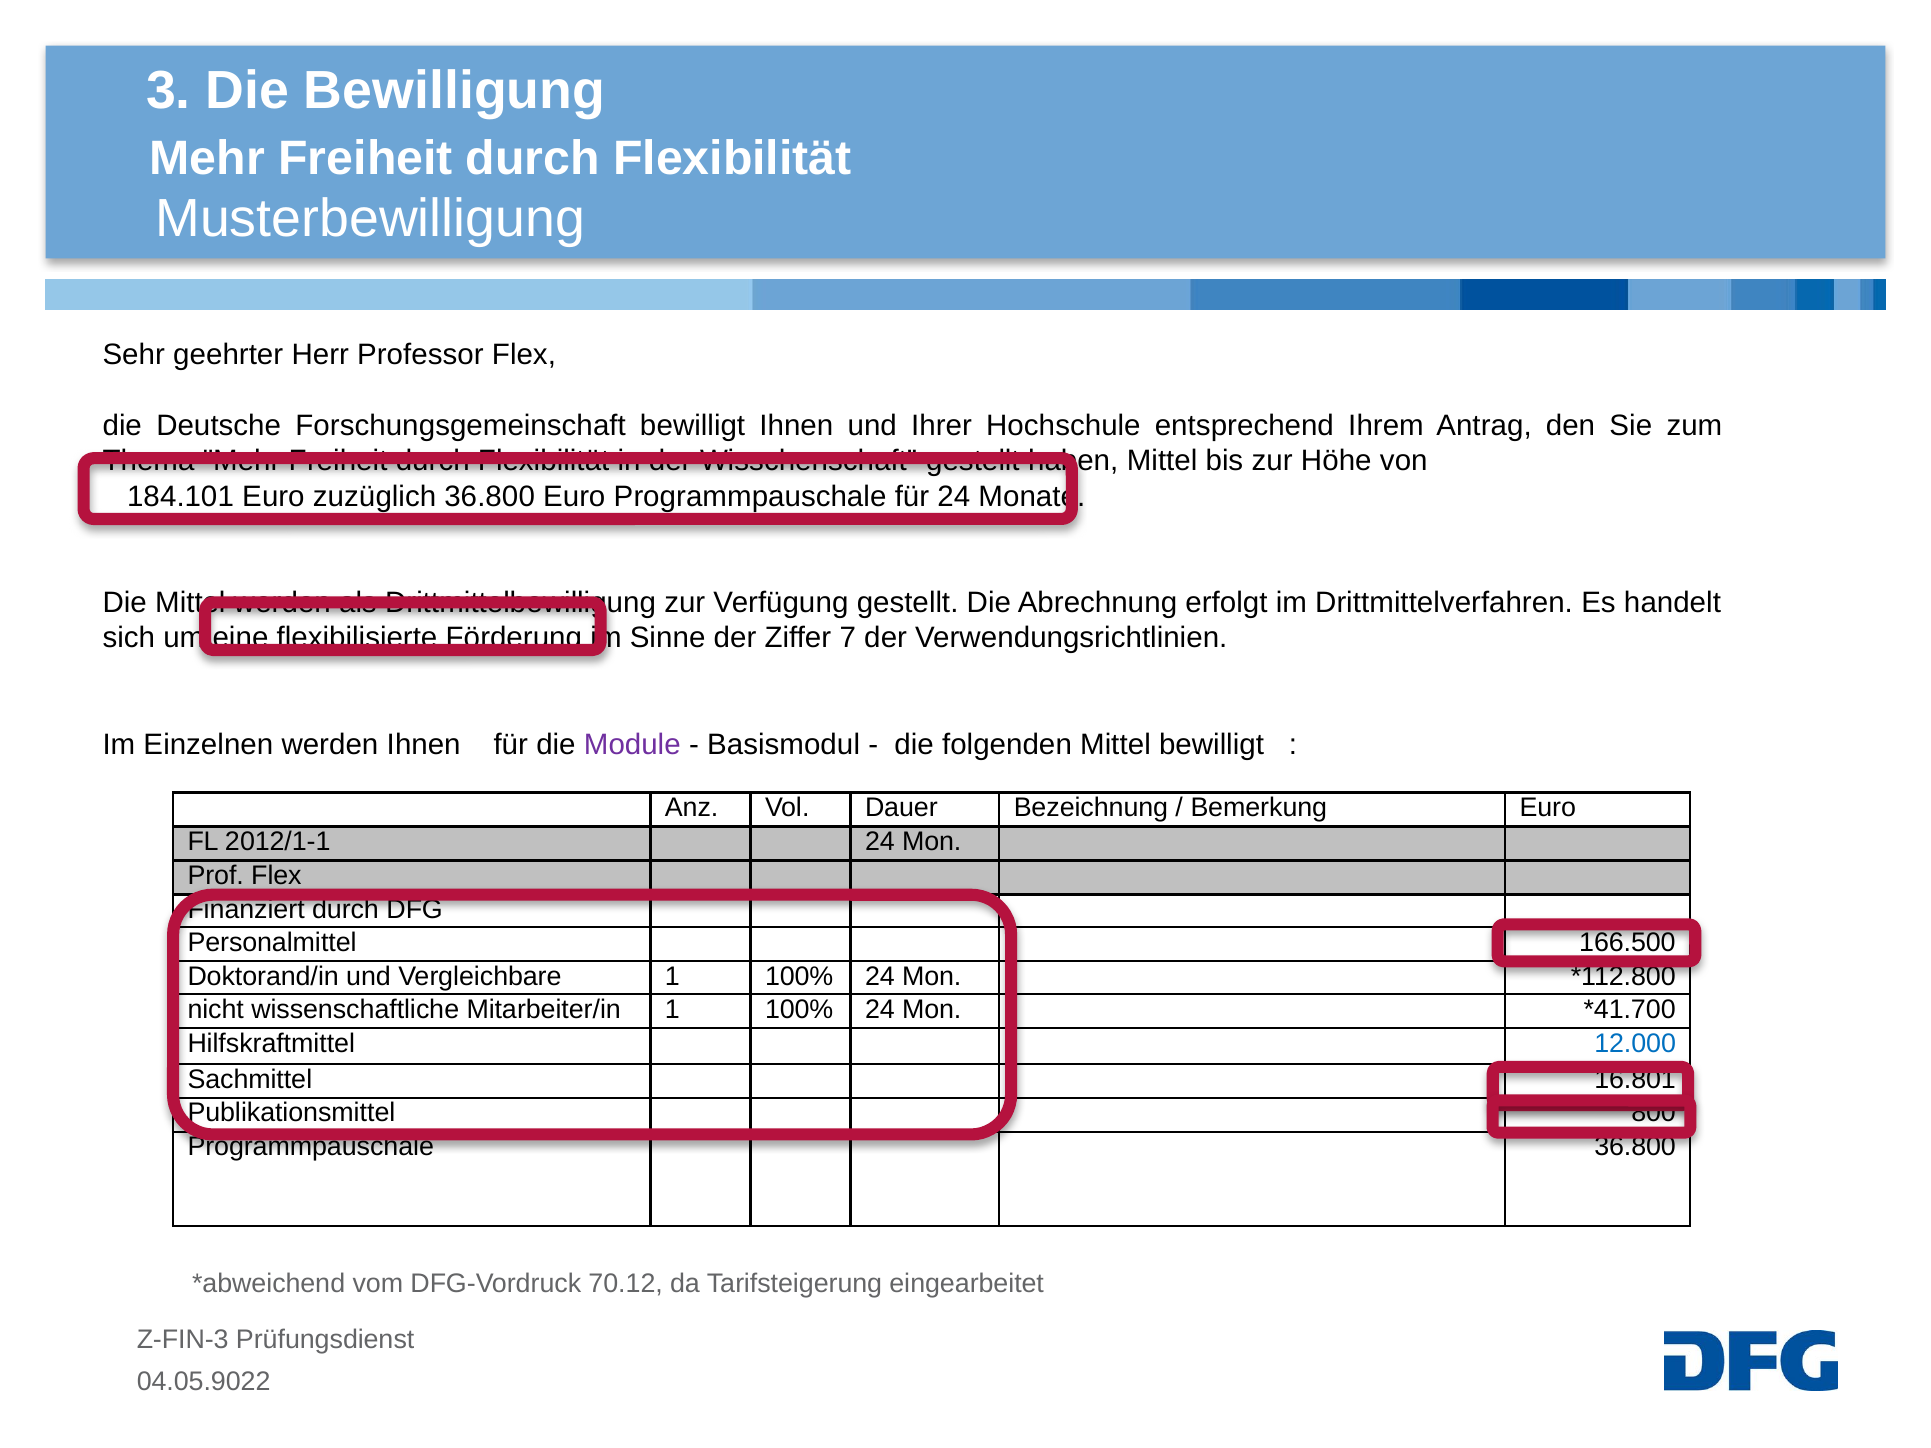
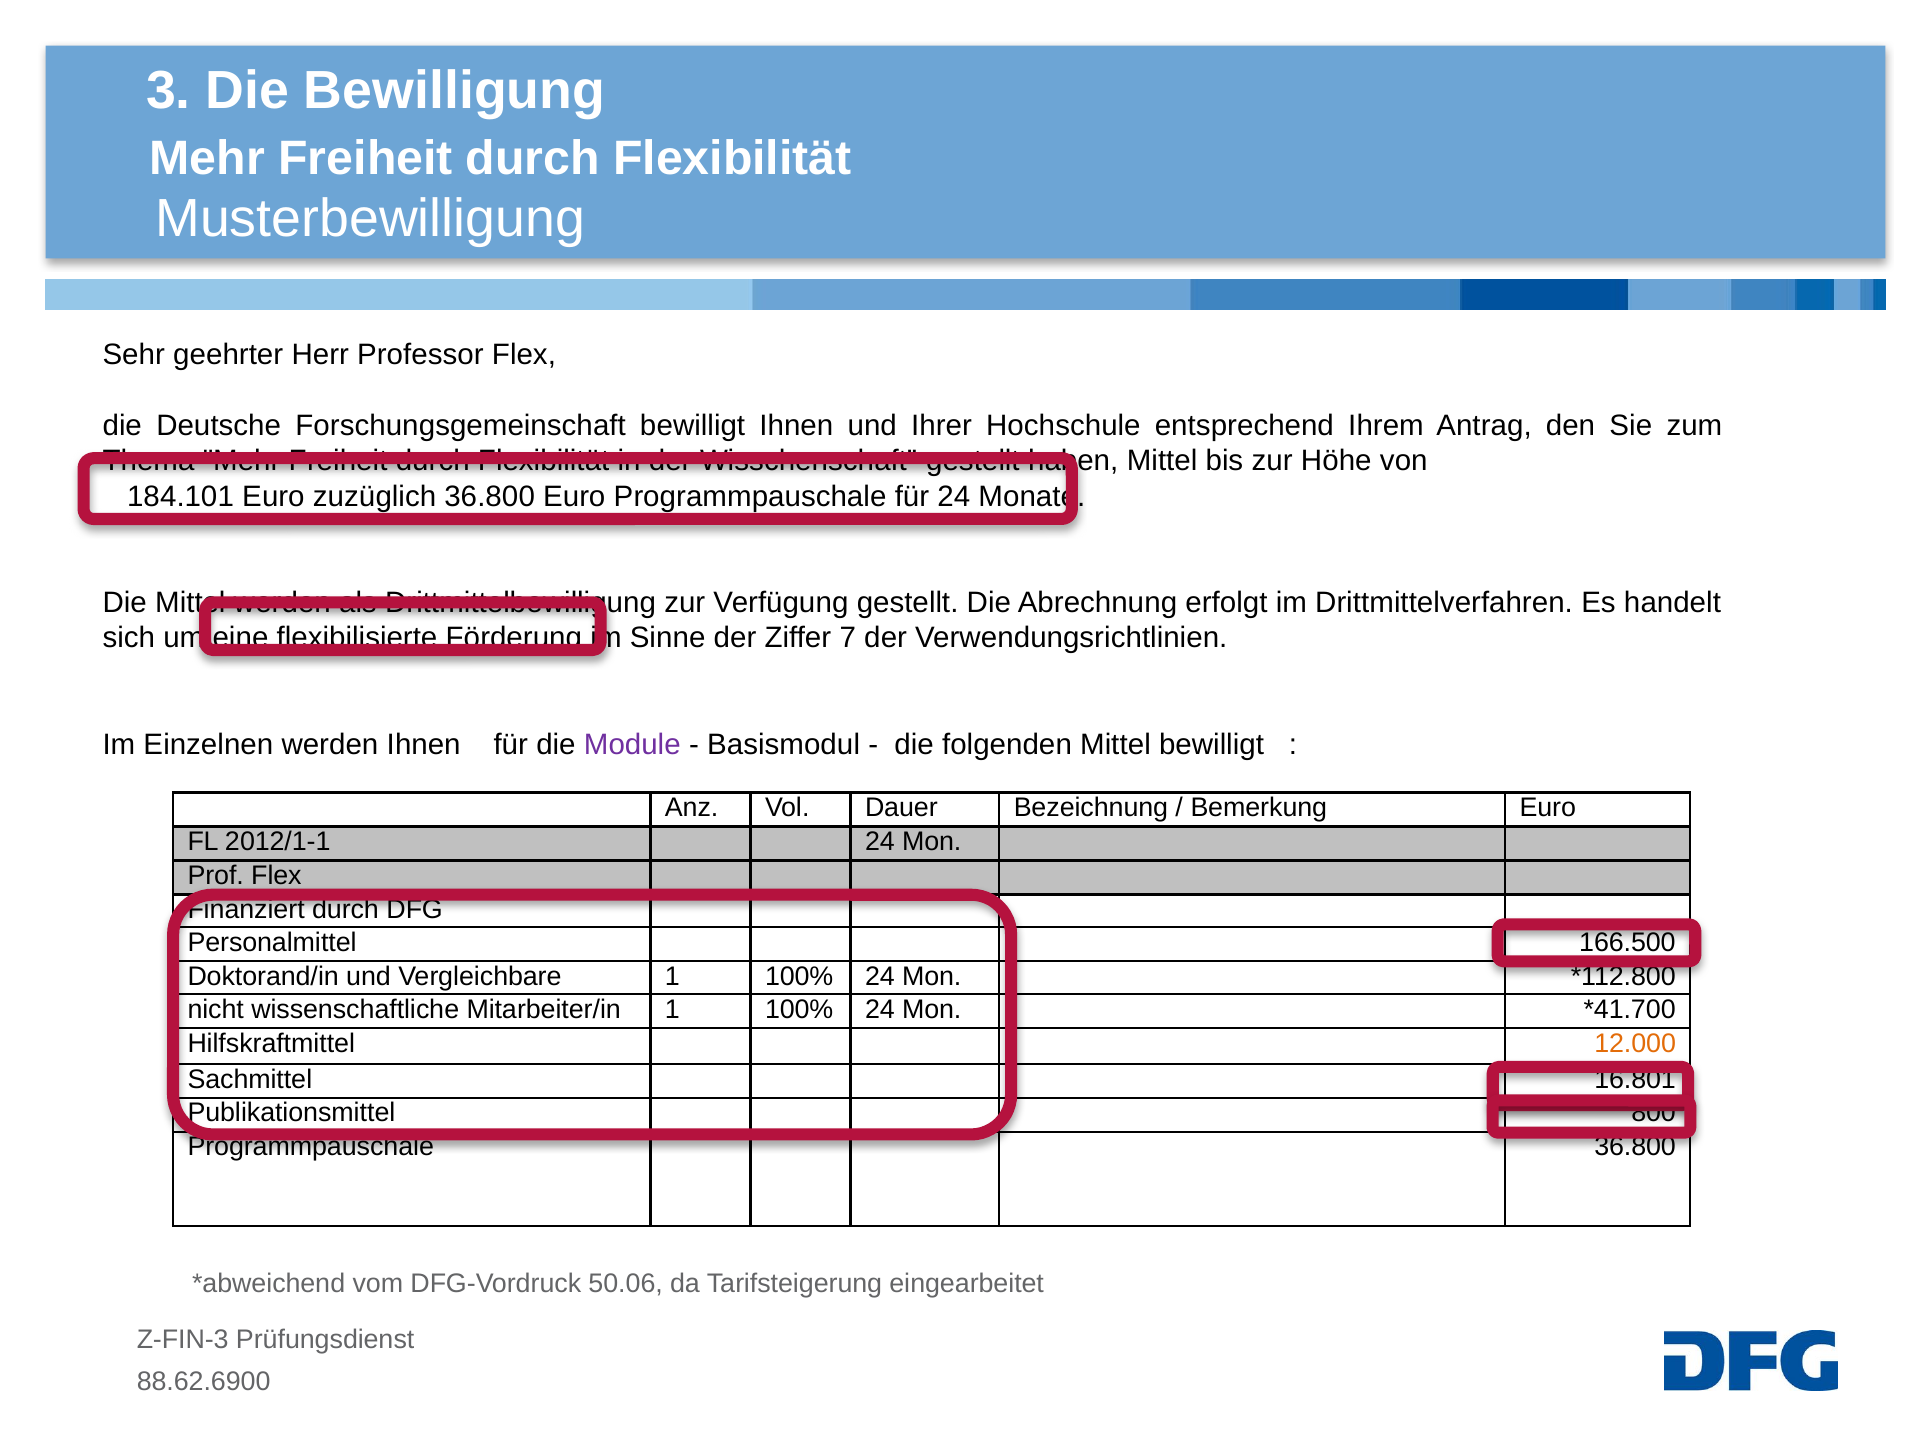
12.000 colour: blue -> orange
70.12: 70.12 -> 50.06
04.05.9022: 04.05.9022 -> 88.62.6900
